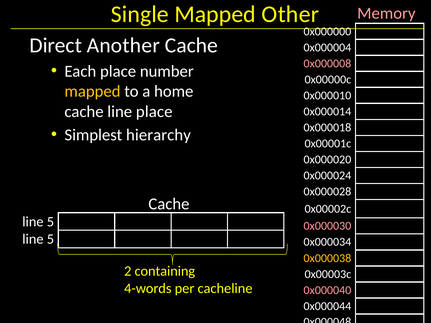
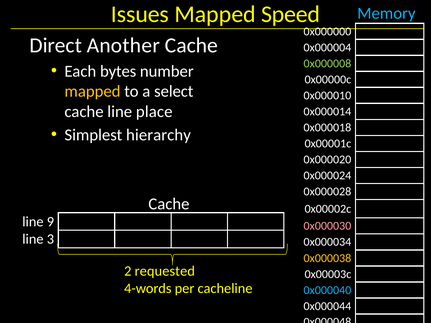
Single: Single -> Issues
Other: Other -> Speed
Memory colour: pink -> light blue
0x000008 colour: pink -> light green
Each place: place -> bytes
home: home -> select
5 at (50, 222): 5 -> 9
5 at (50, 239): 5 -> 3
containing: containing -> requested
0x000040 colour: pink -> light blue
